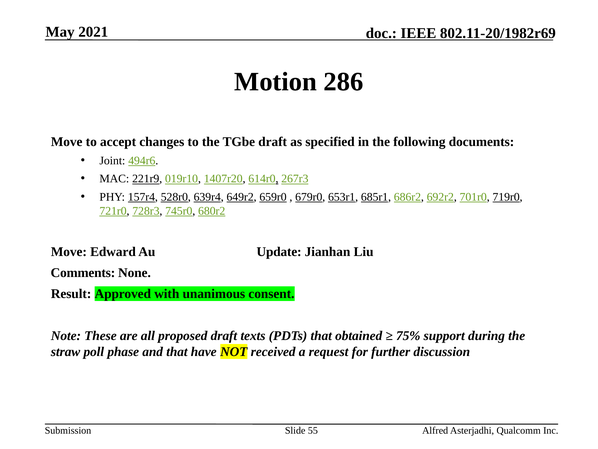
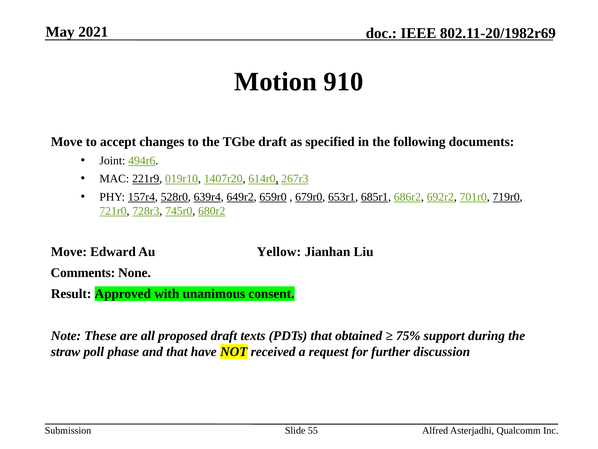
286: 286 -> 910
Update: Update -> Yellow
